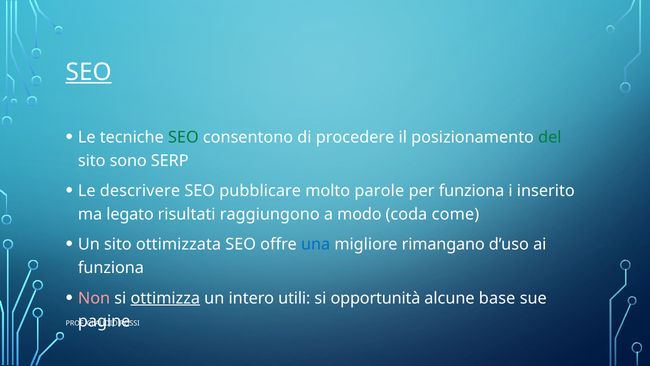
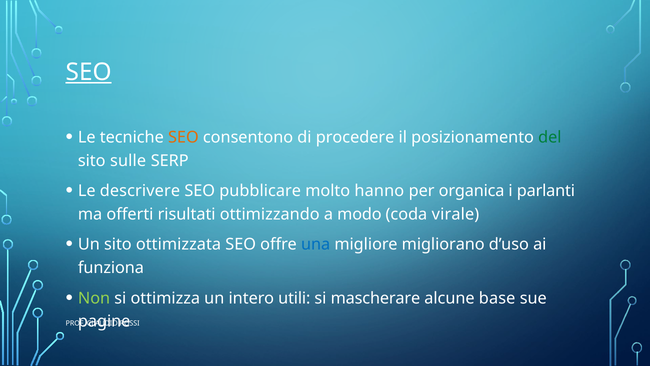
SEO at (183, 137) colour: green -> orange
sono: sono -> sulle
parole: parole -> hanno
per funziona: funziona -> organica
inserito: inserito -> parlanti
legato: legato -> offerti
raggiungono: raggiungono -> ottimizzando
come: come -> virale
rimangano: rimangano -> migliorano
Non colour: pink -> light green
ottimizza underline: present -> none
opportunità: opportunità -> mascherare
